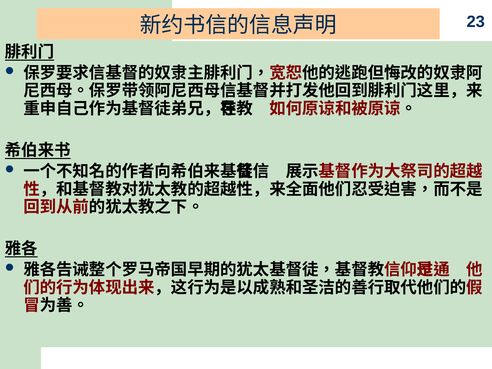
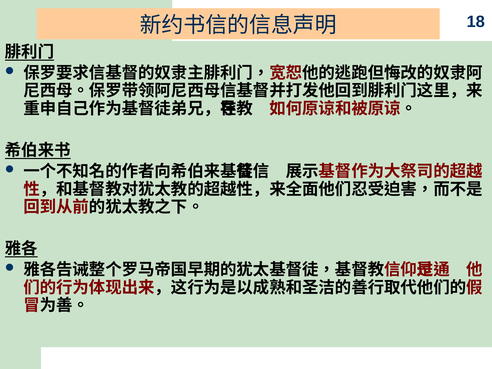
23: 23 -> 18
